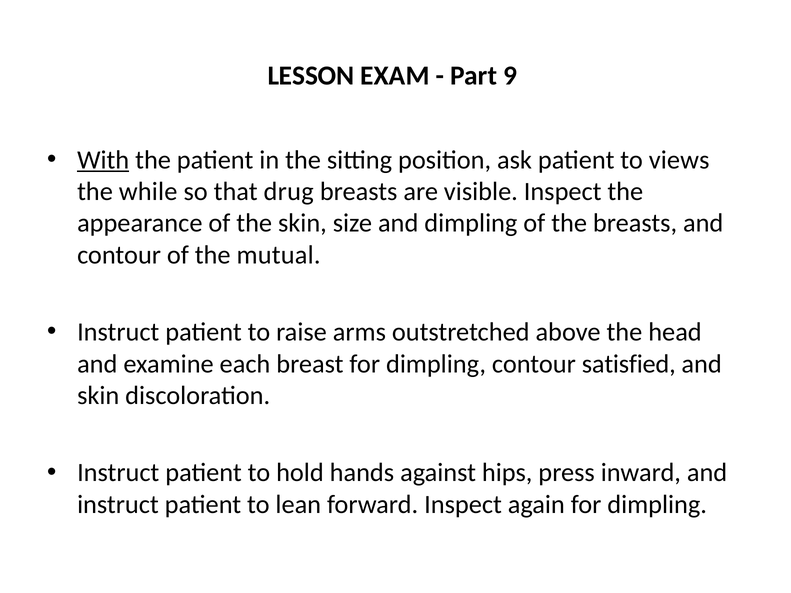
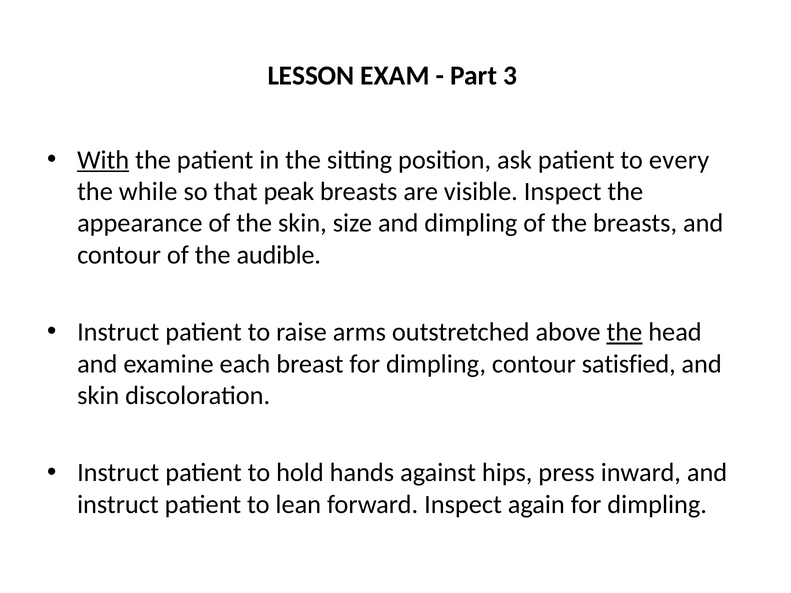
9: 9 -> 3
views: views -> every
drug: drug -> peak
mutual: mutual -> audible
the at (624, 332) underline: none -> present
